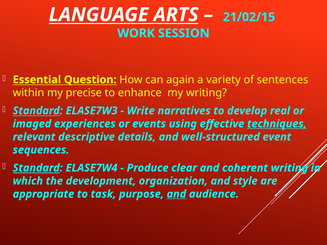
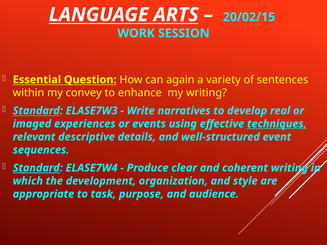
21/02/15: 21/02/15 -> 20/02/15
precise: precise -> convey
and at (176, 194) underline: present -> none
